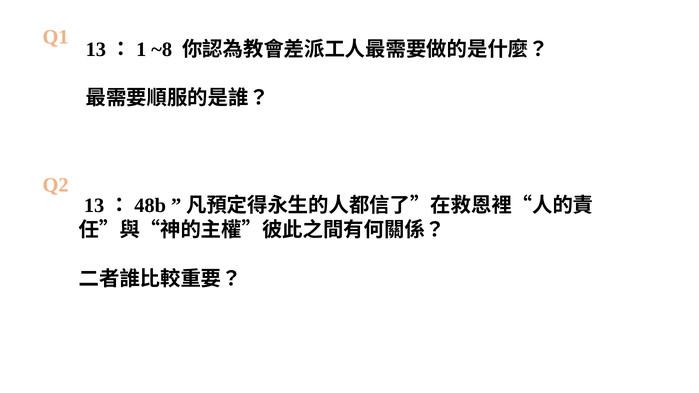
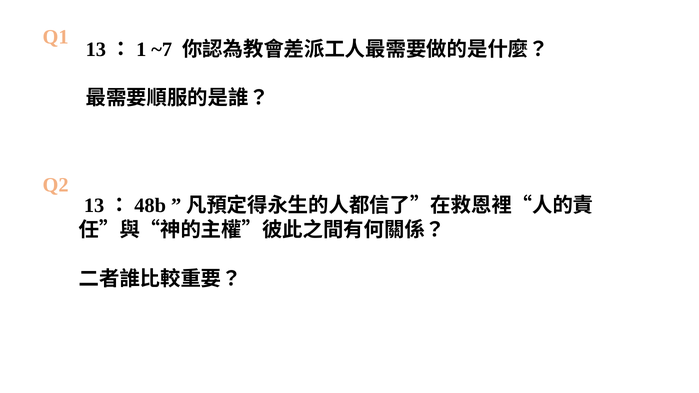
~8: ~8 -> ~7
